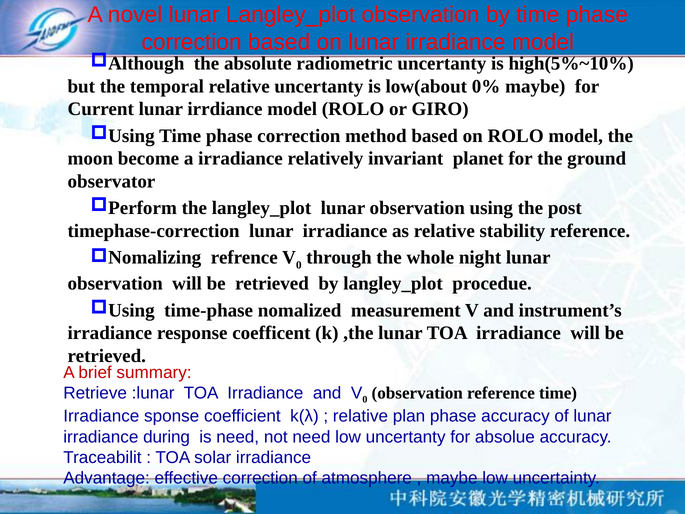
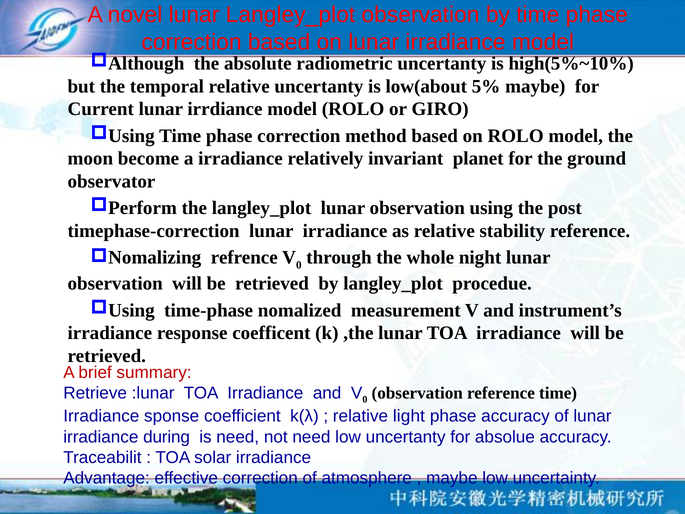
0%: 0% -> 5%
plan: plan -> light
